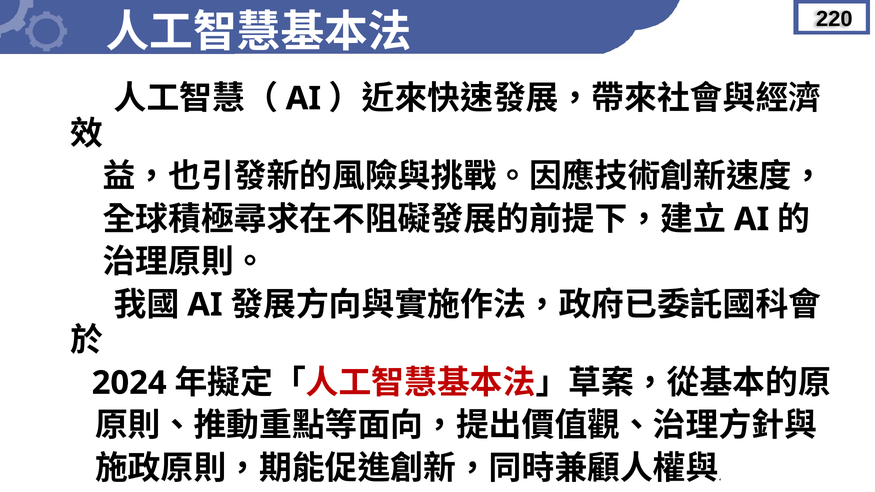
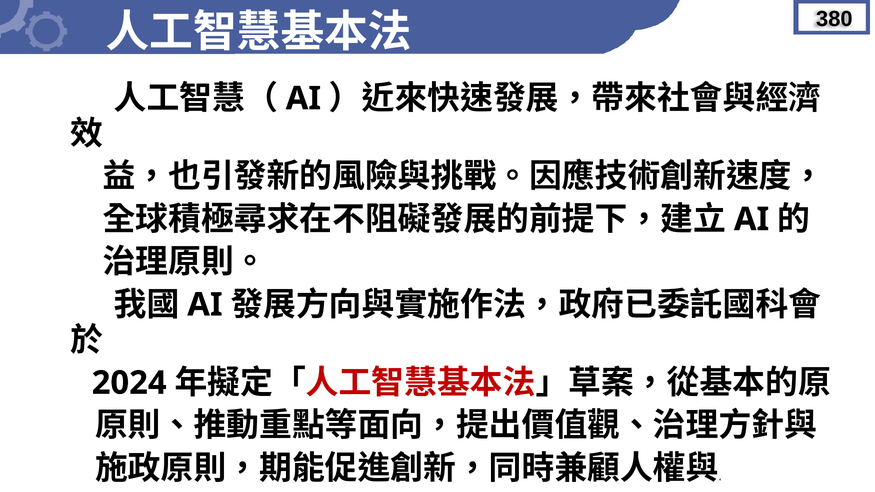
220: 220 -> 380
